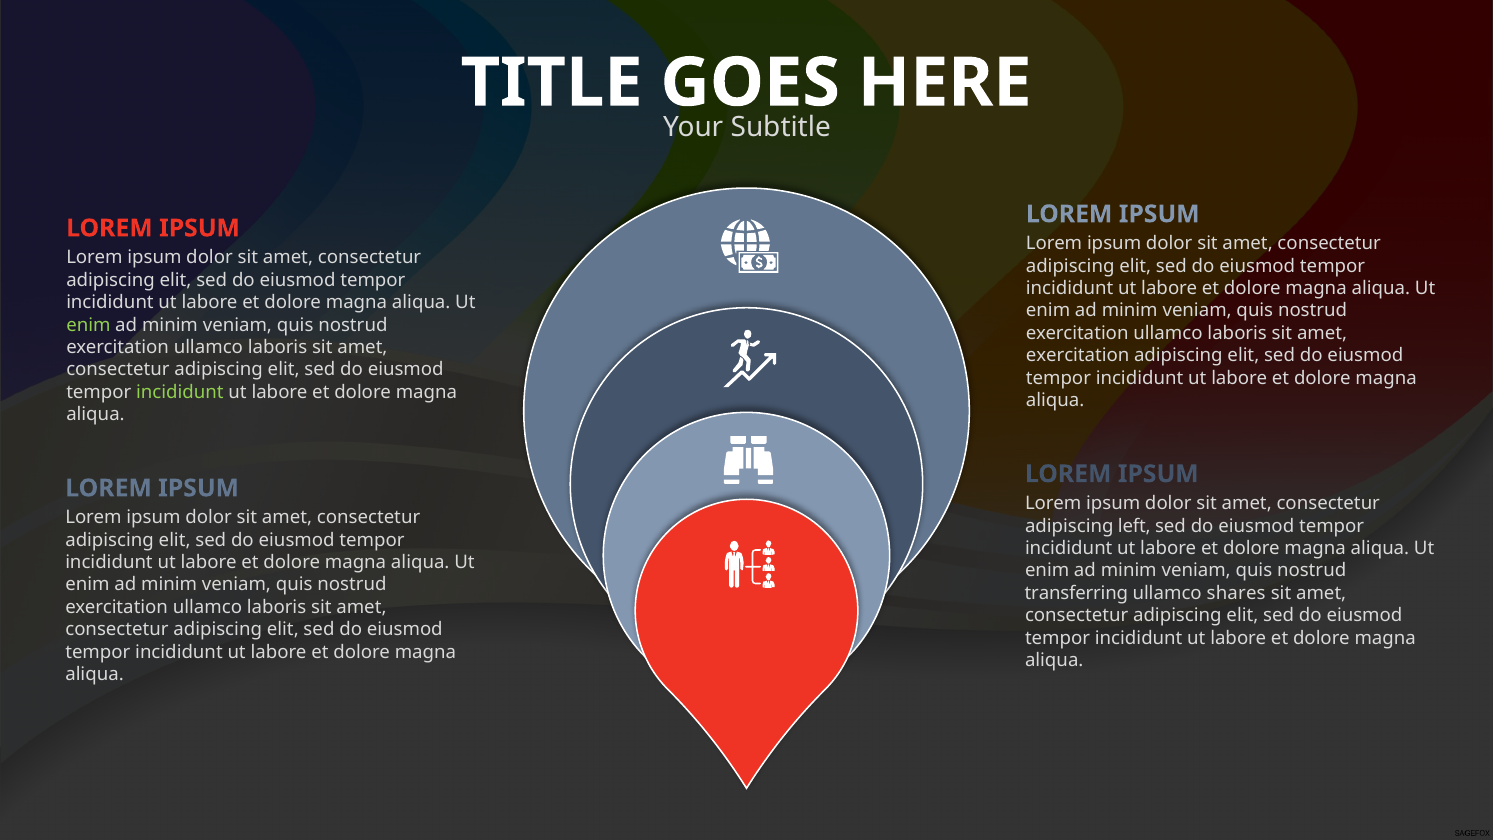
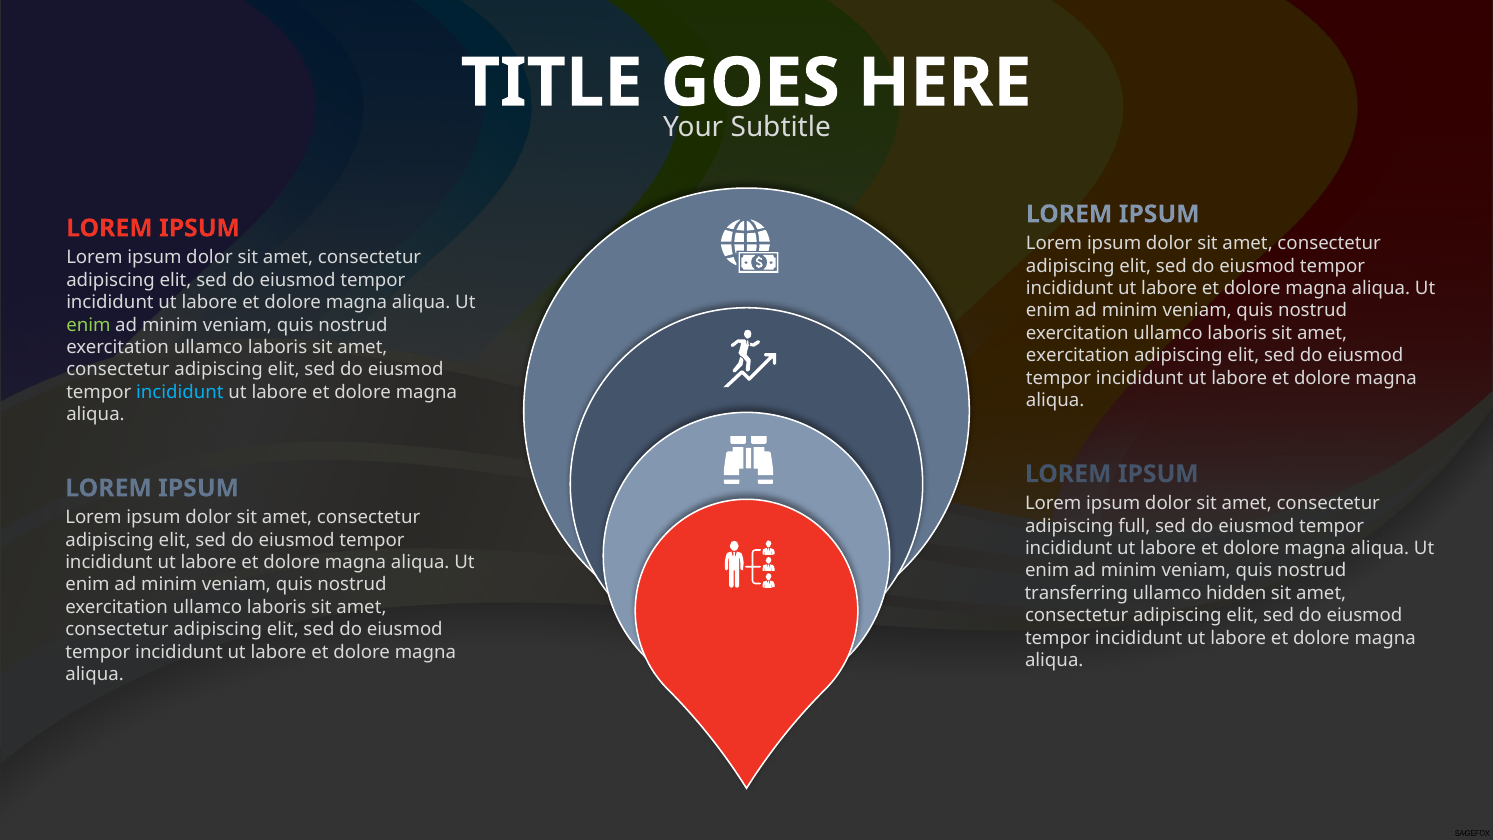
incididunt at (180, 392) colour: light green -> light blue
left: left -> full
shares: shares -> hidden
